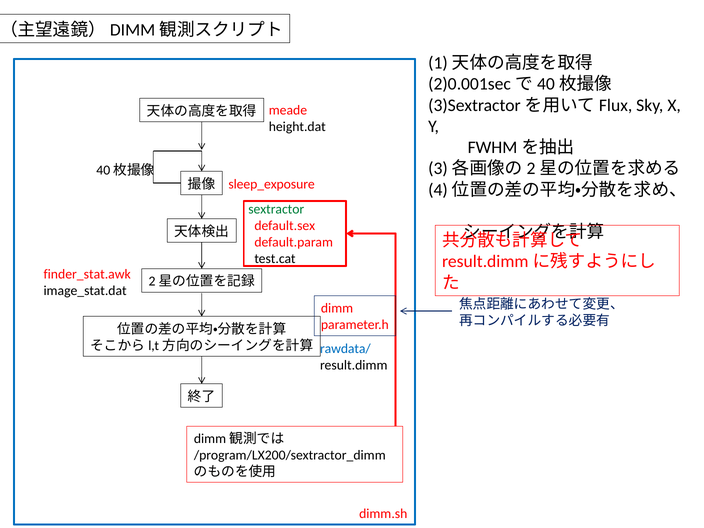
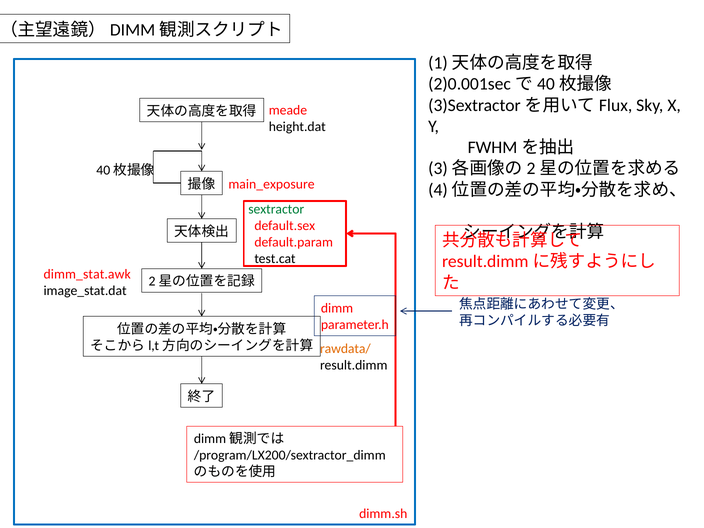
sleep_exposure: sleep_exposure -> main_exposure
finder_stat.awk: finder_stat.awk -> dimm_stat.awk
rawdata/ colour: blue -> orange
